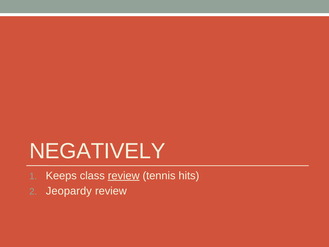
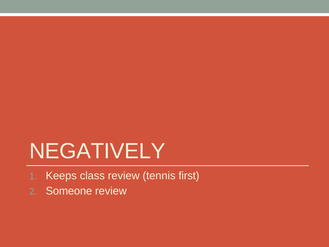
review at (124, 175) underline: present -> none
hits: hits -> first
Jeopardy: Jeopardy -> Someone
